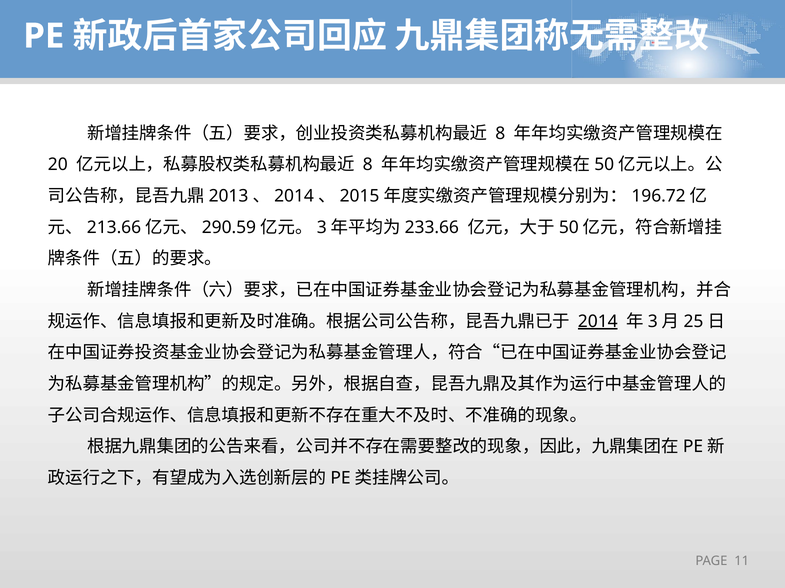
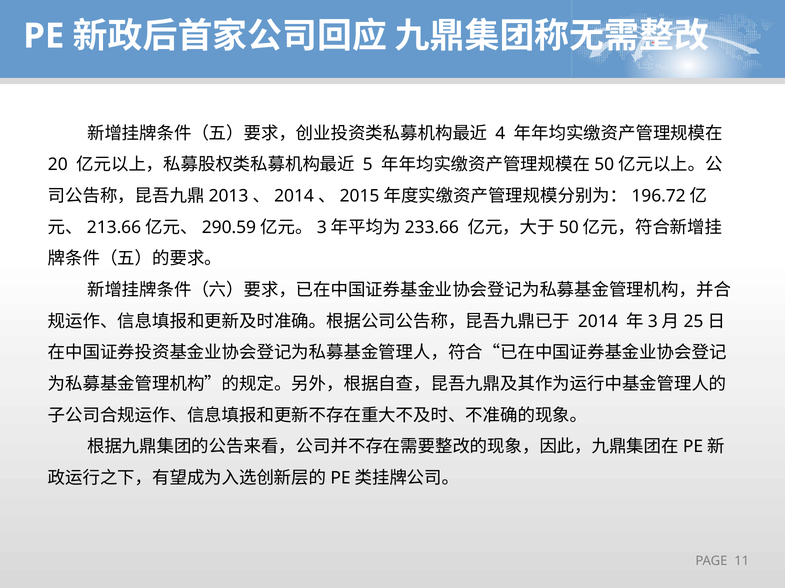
8 at (500, 133): 8 -> 4
8 at (368, 165): 8 -> 5
2014 underline: present -> none
